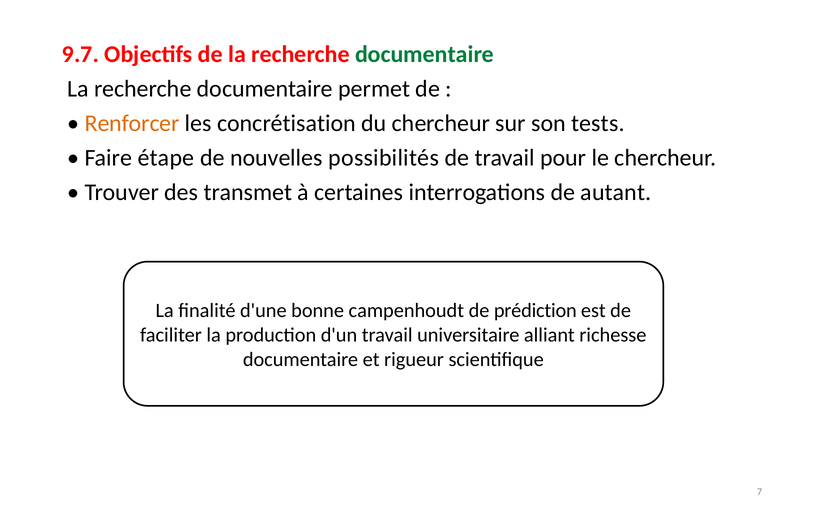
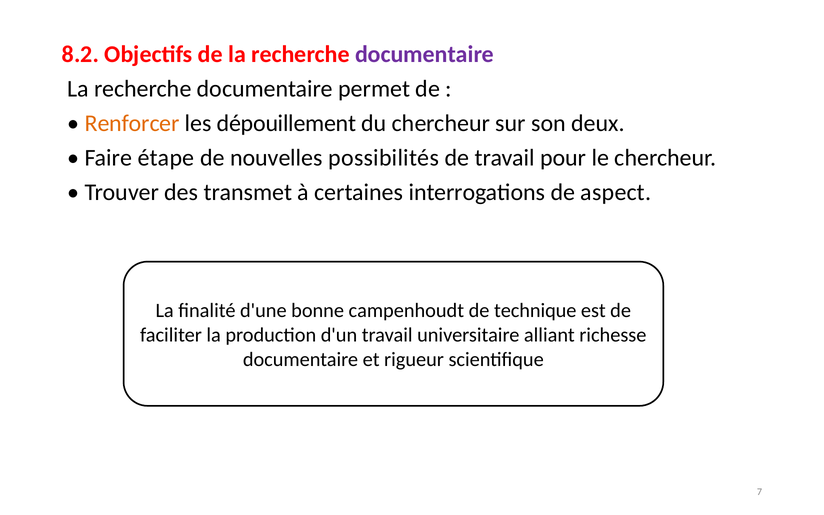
9.7: 9.7 -> 8.2
documentaire at (425, 55) colour: green -> purple
concrétisation: concrétisation -> dépouillement
tests: tests -> deux
autant: autant -> aspect
prédiction: prédiction -> technique
